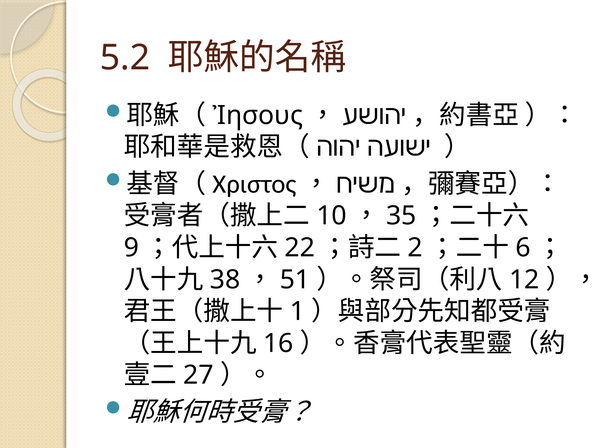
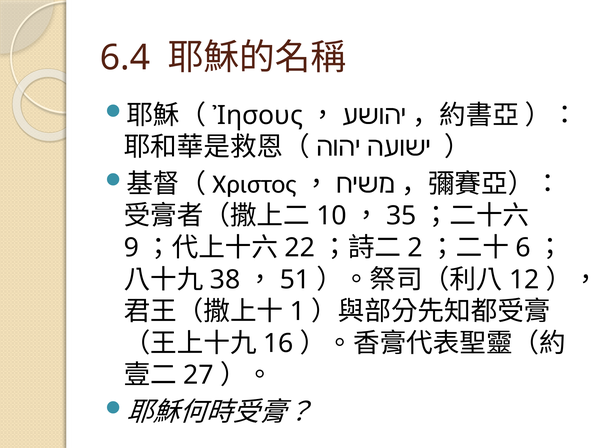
5.2: 5.2 -> 6.4
